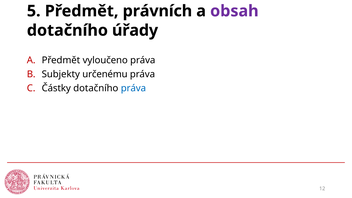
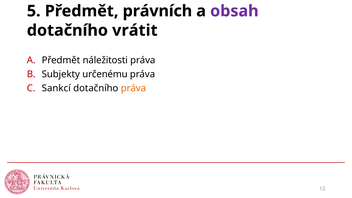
úřady: úřady -> vrátit
vyloučeno: vyloučeno -> náležitosti
Částky: Částky -> Sankcí
práva at (133, 88) colour: blue -> orange
